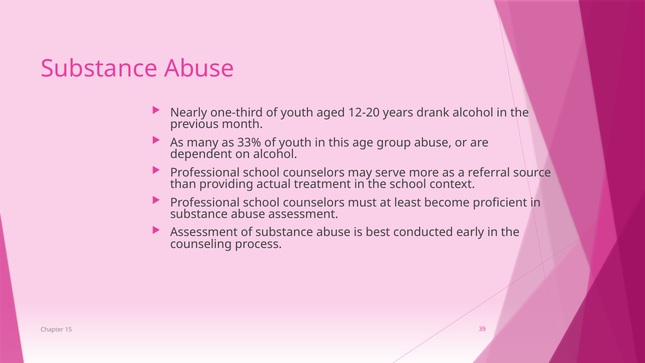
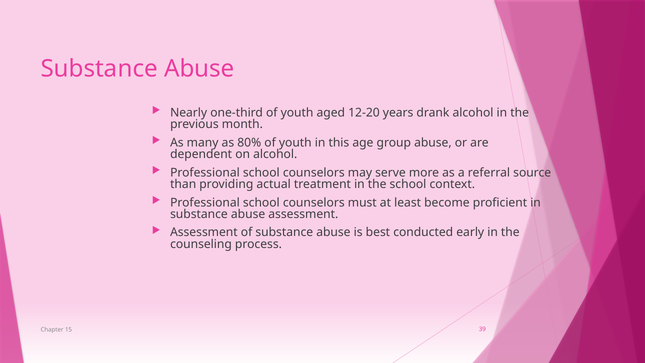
33%: 33% -> 80%
